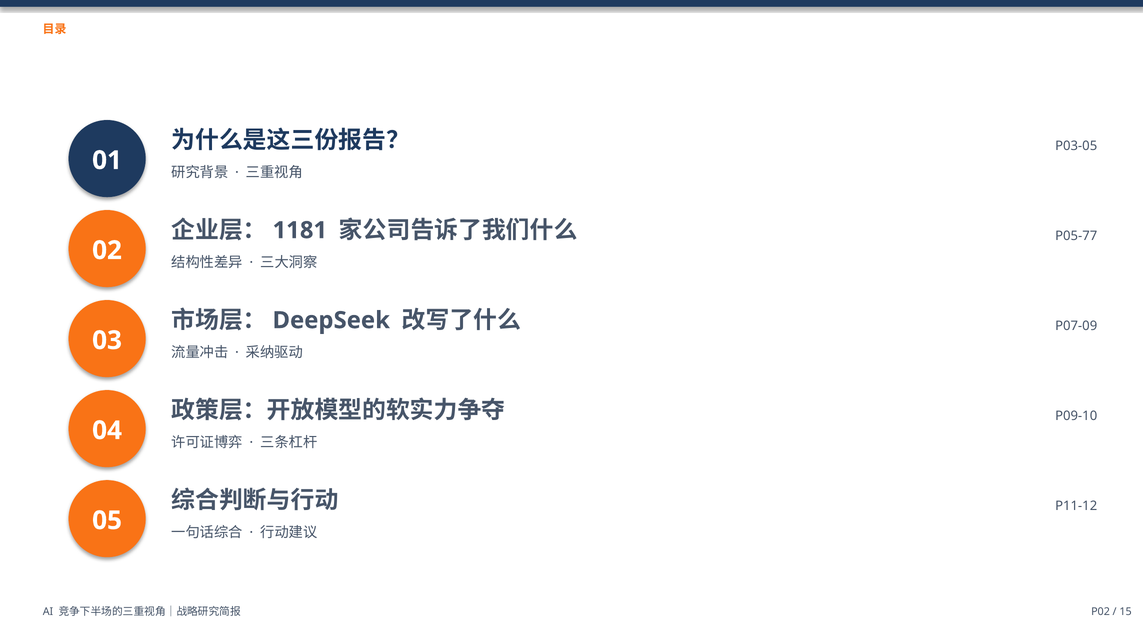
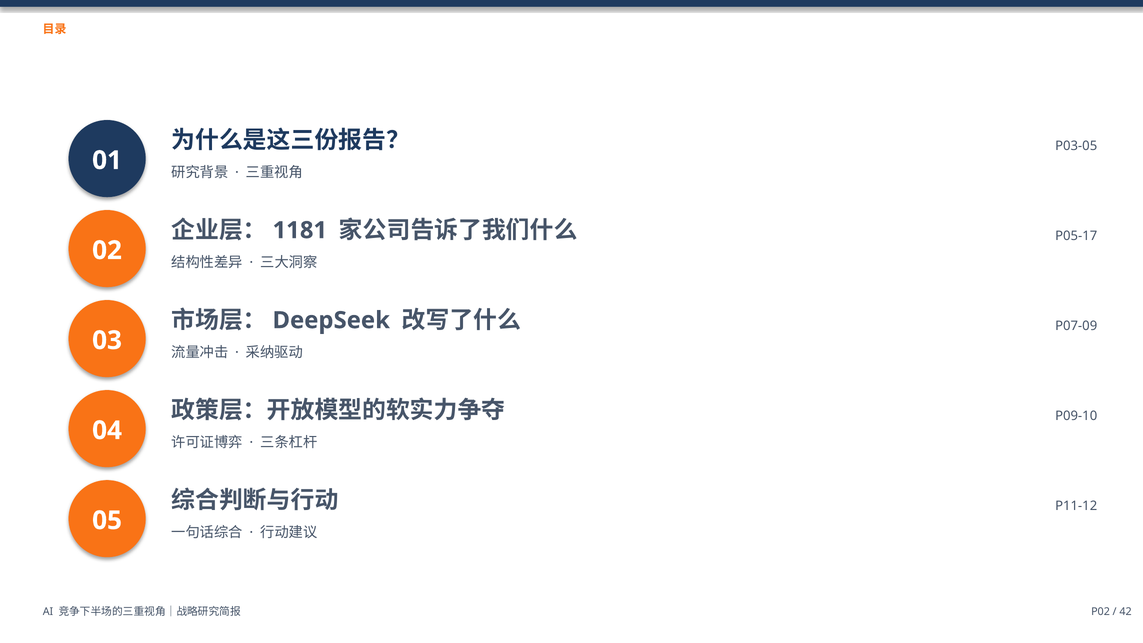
P05-77: P05-77 -> P05-17
15: 15 -> 42
